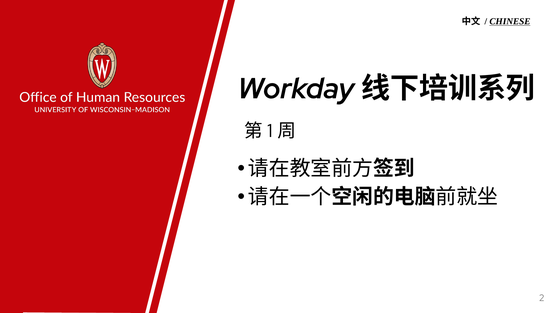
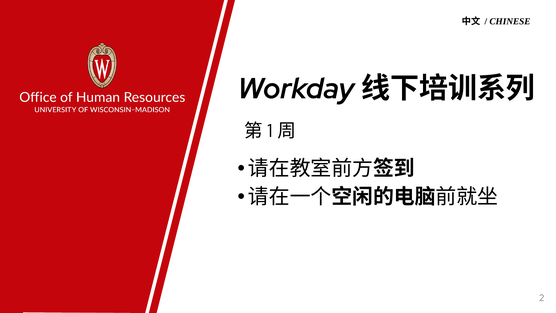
CHINESE underline: present -> none
